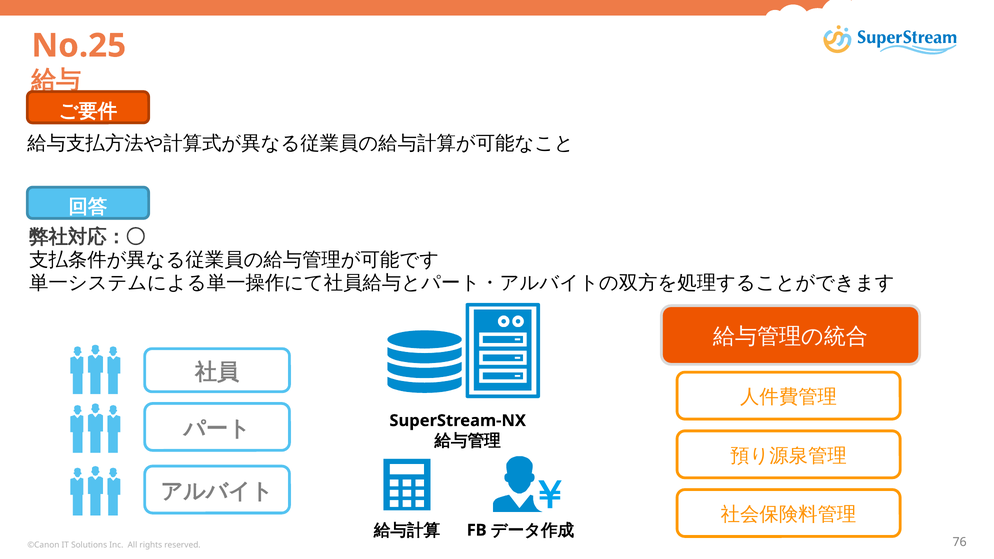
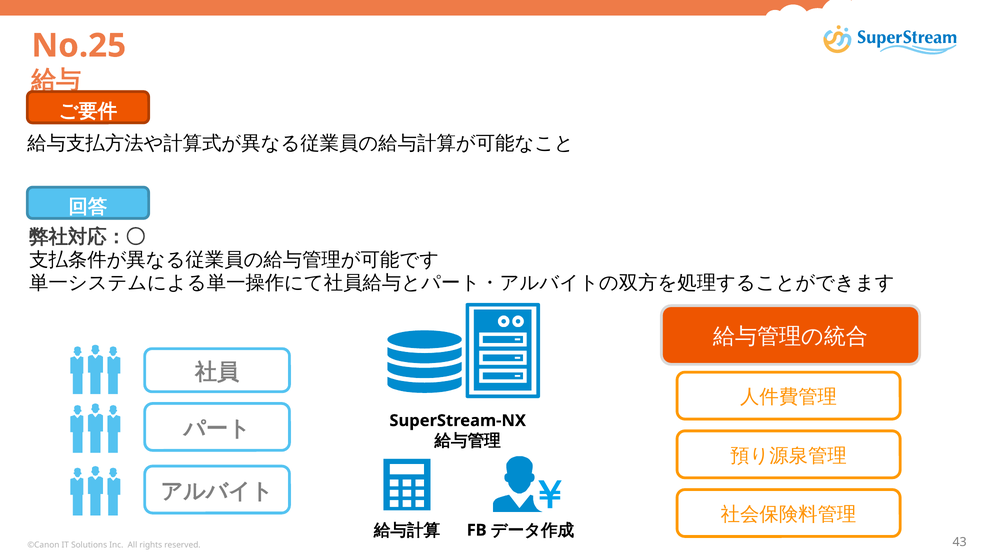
76: 76 -> 43
